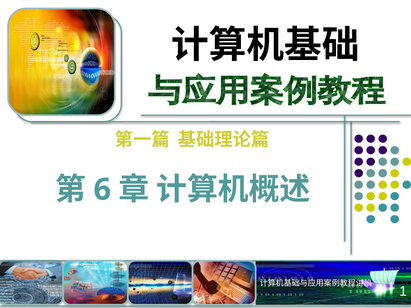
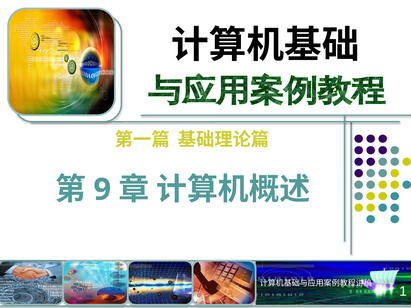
6: 6 -> 9
